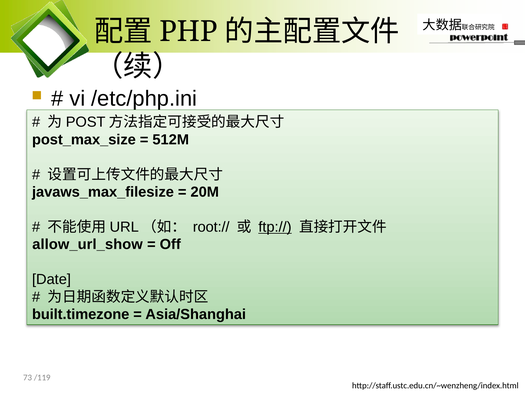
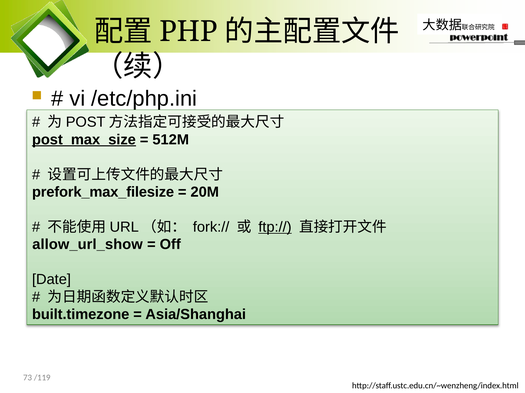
post_max_size underline: none -> present
javaws_max_filesize: javaws_max_filesize -> prefork_max_filesize
root://: root:// -> fork://
